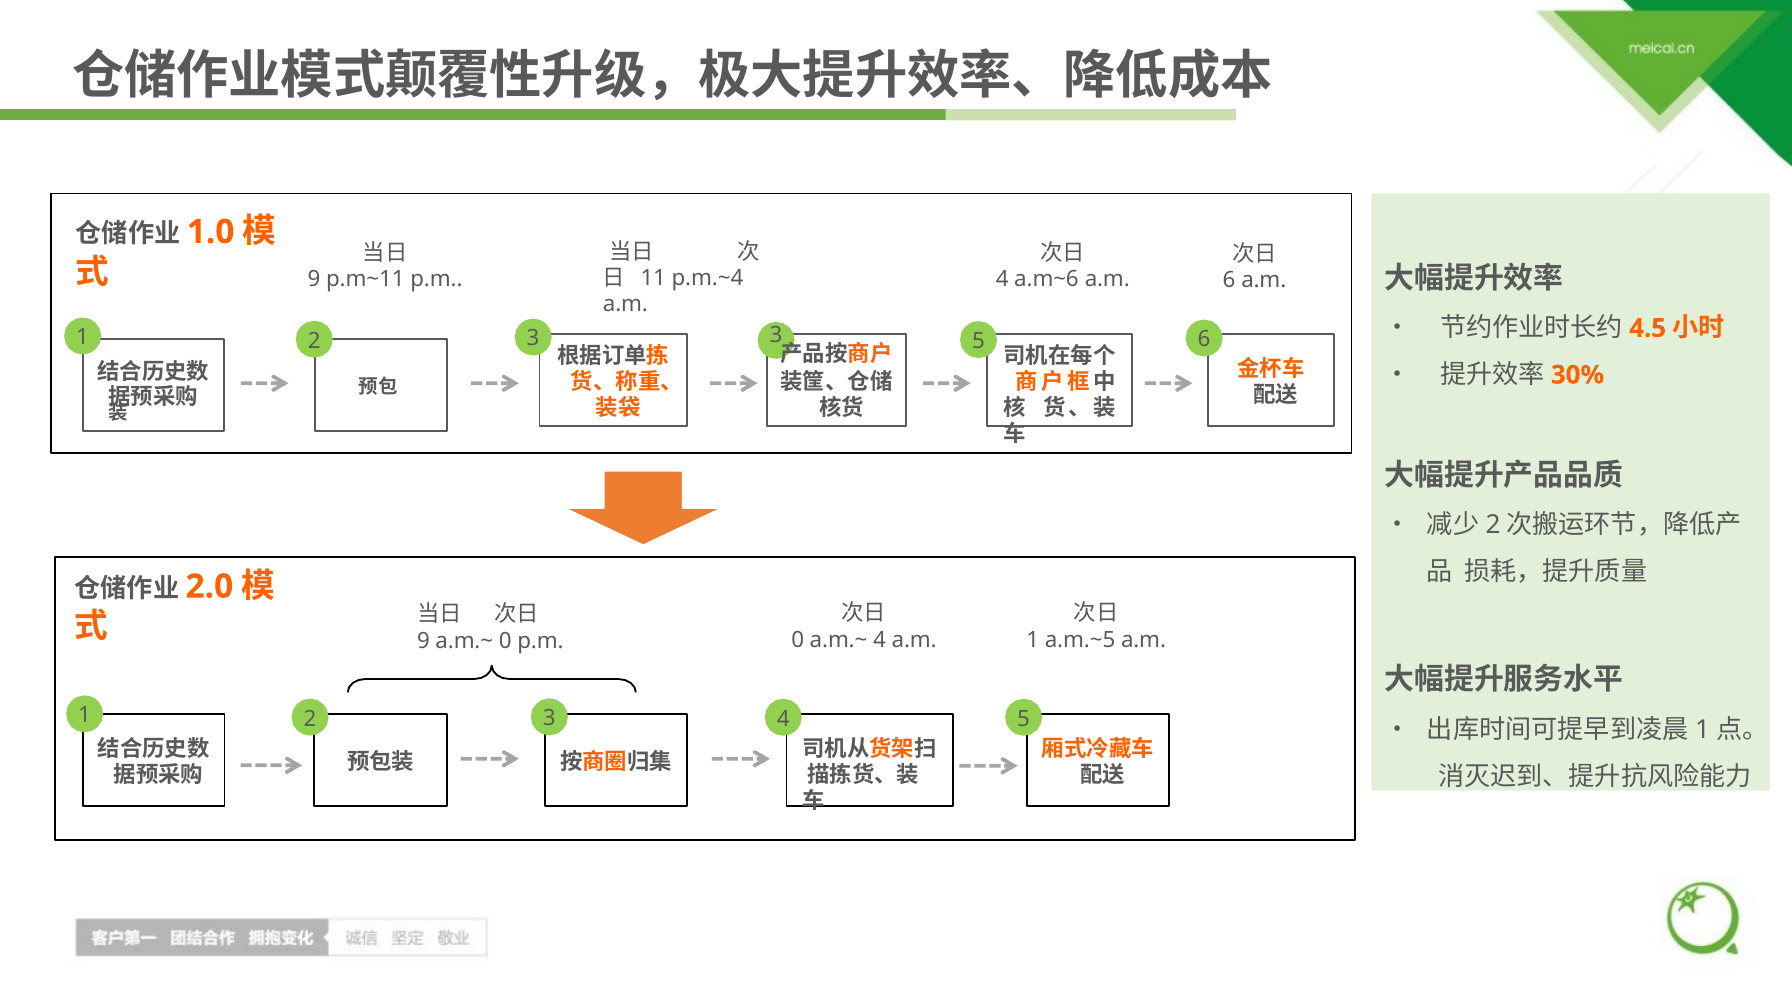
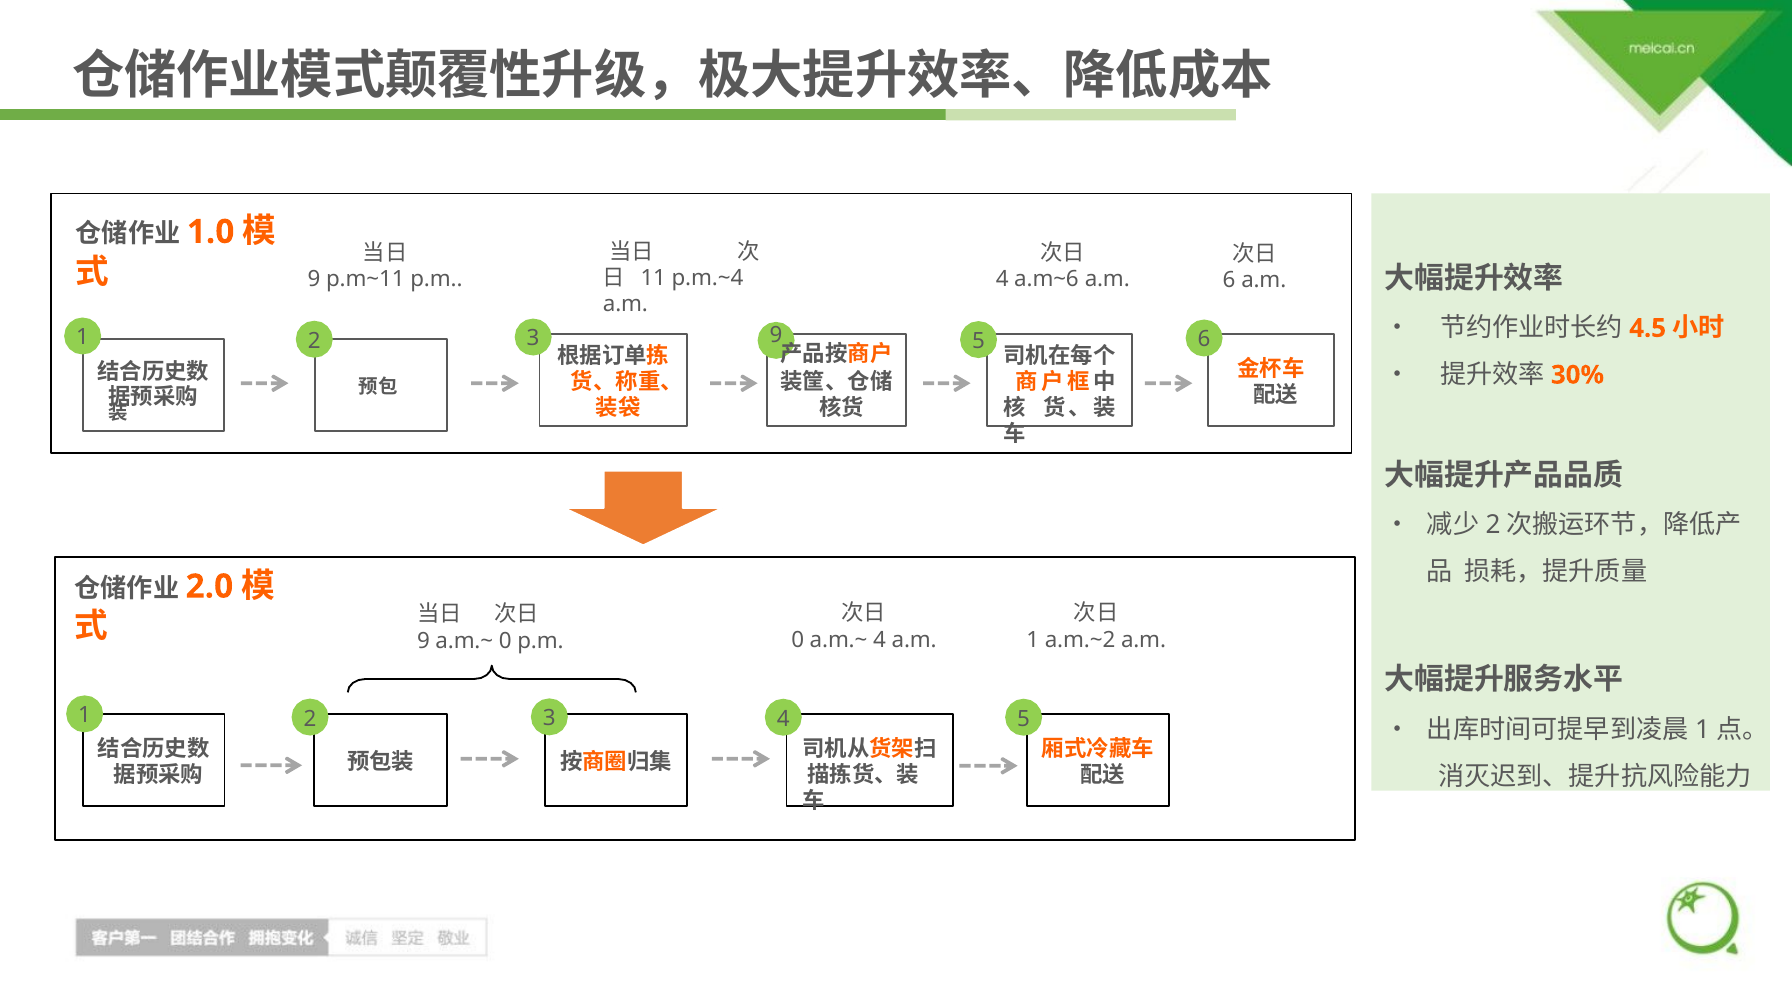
3 3: 3 -> 9
a.m.~5: a.m.~5 -> a.m.~2
